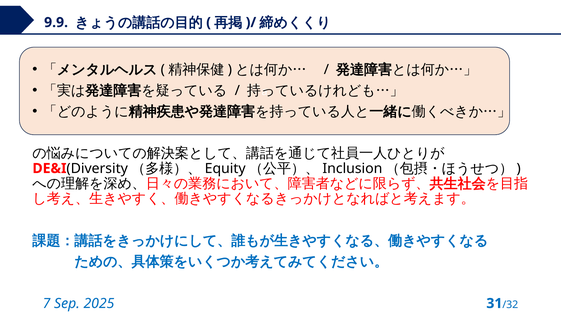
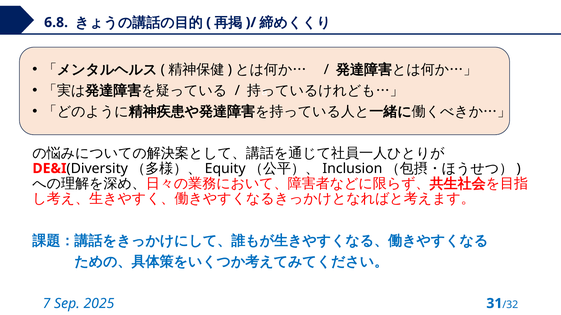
9.9: 9.9 -> 6.8
